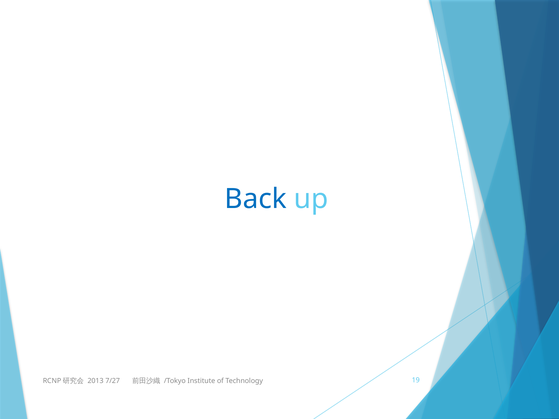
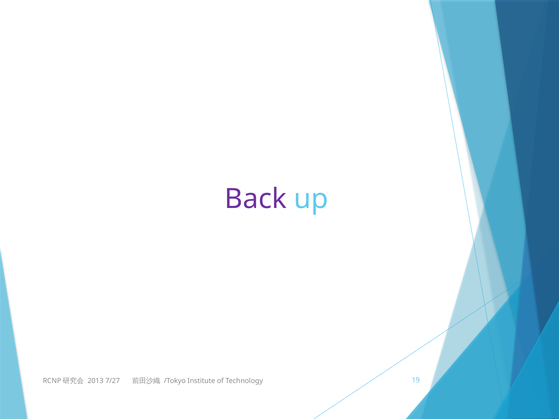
Back colour: blue -> purple
